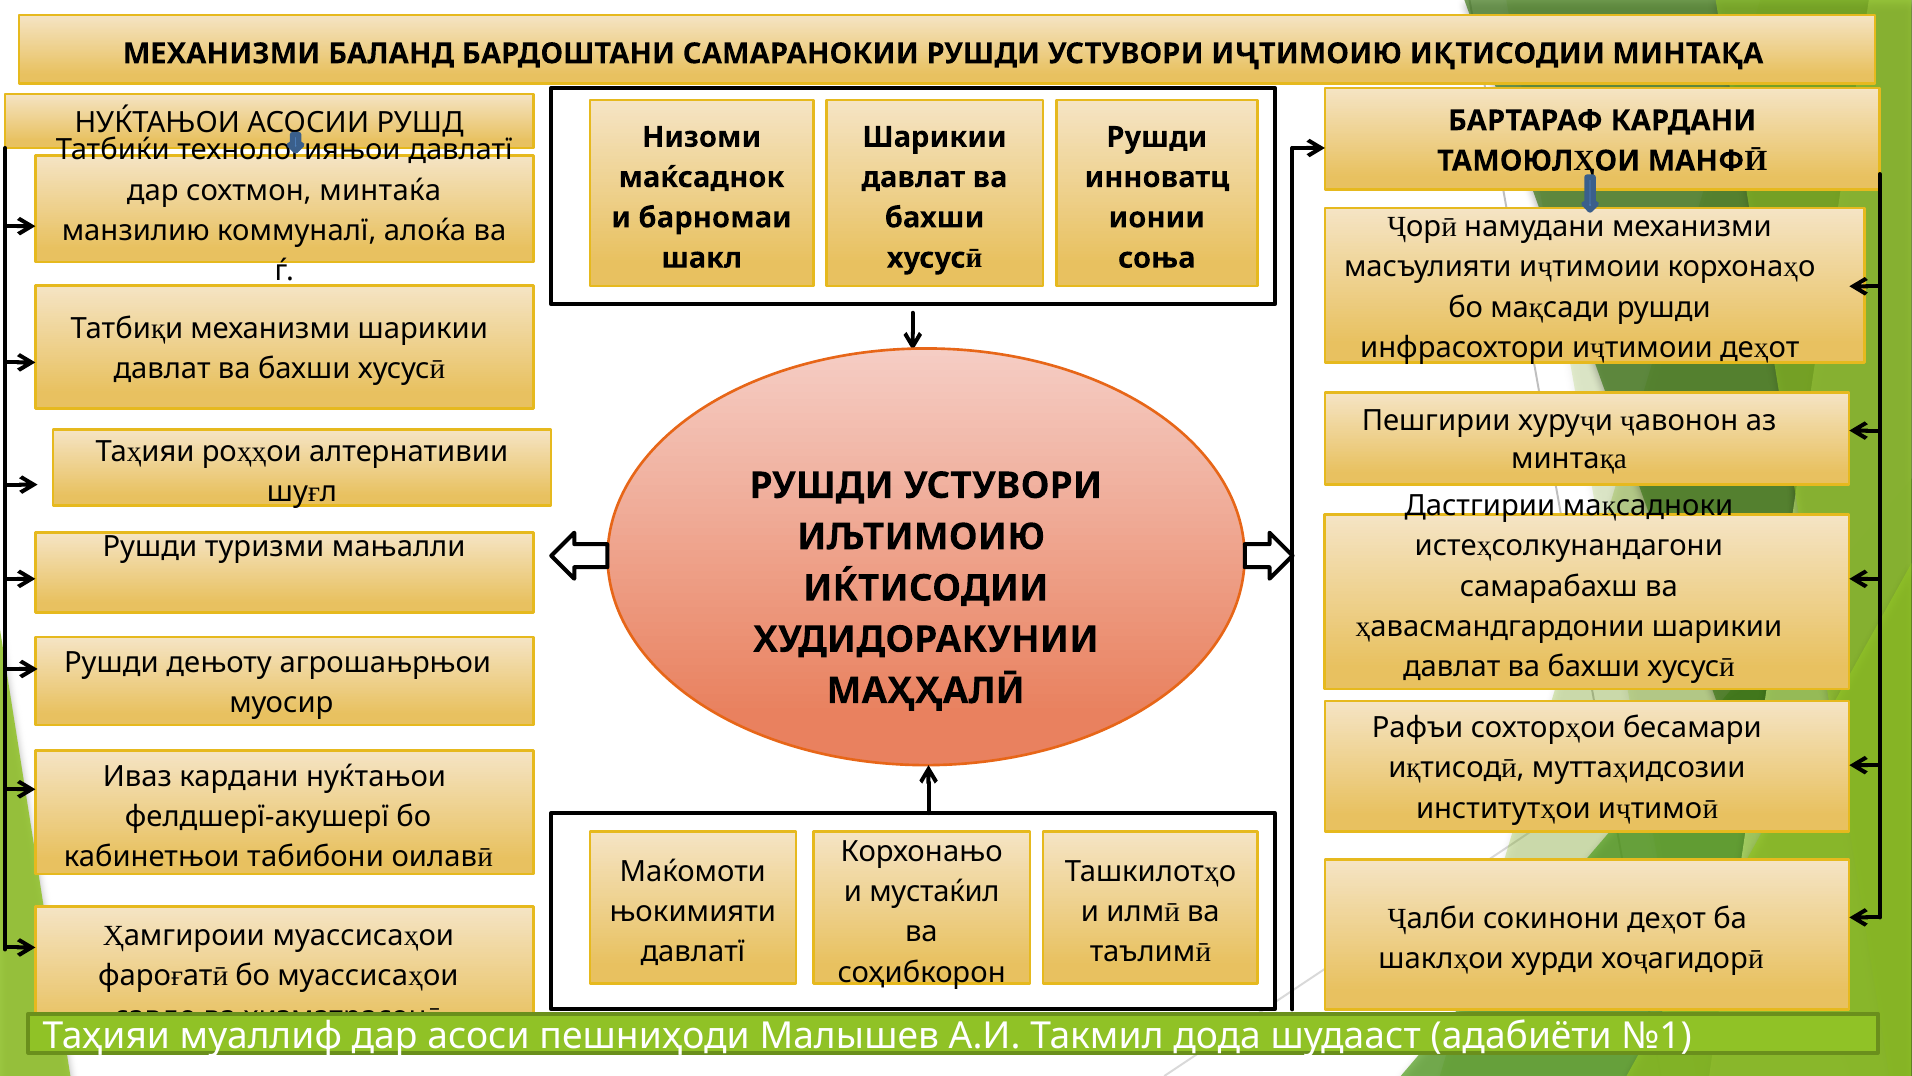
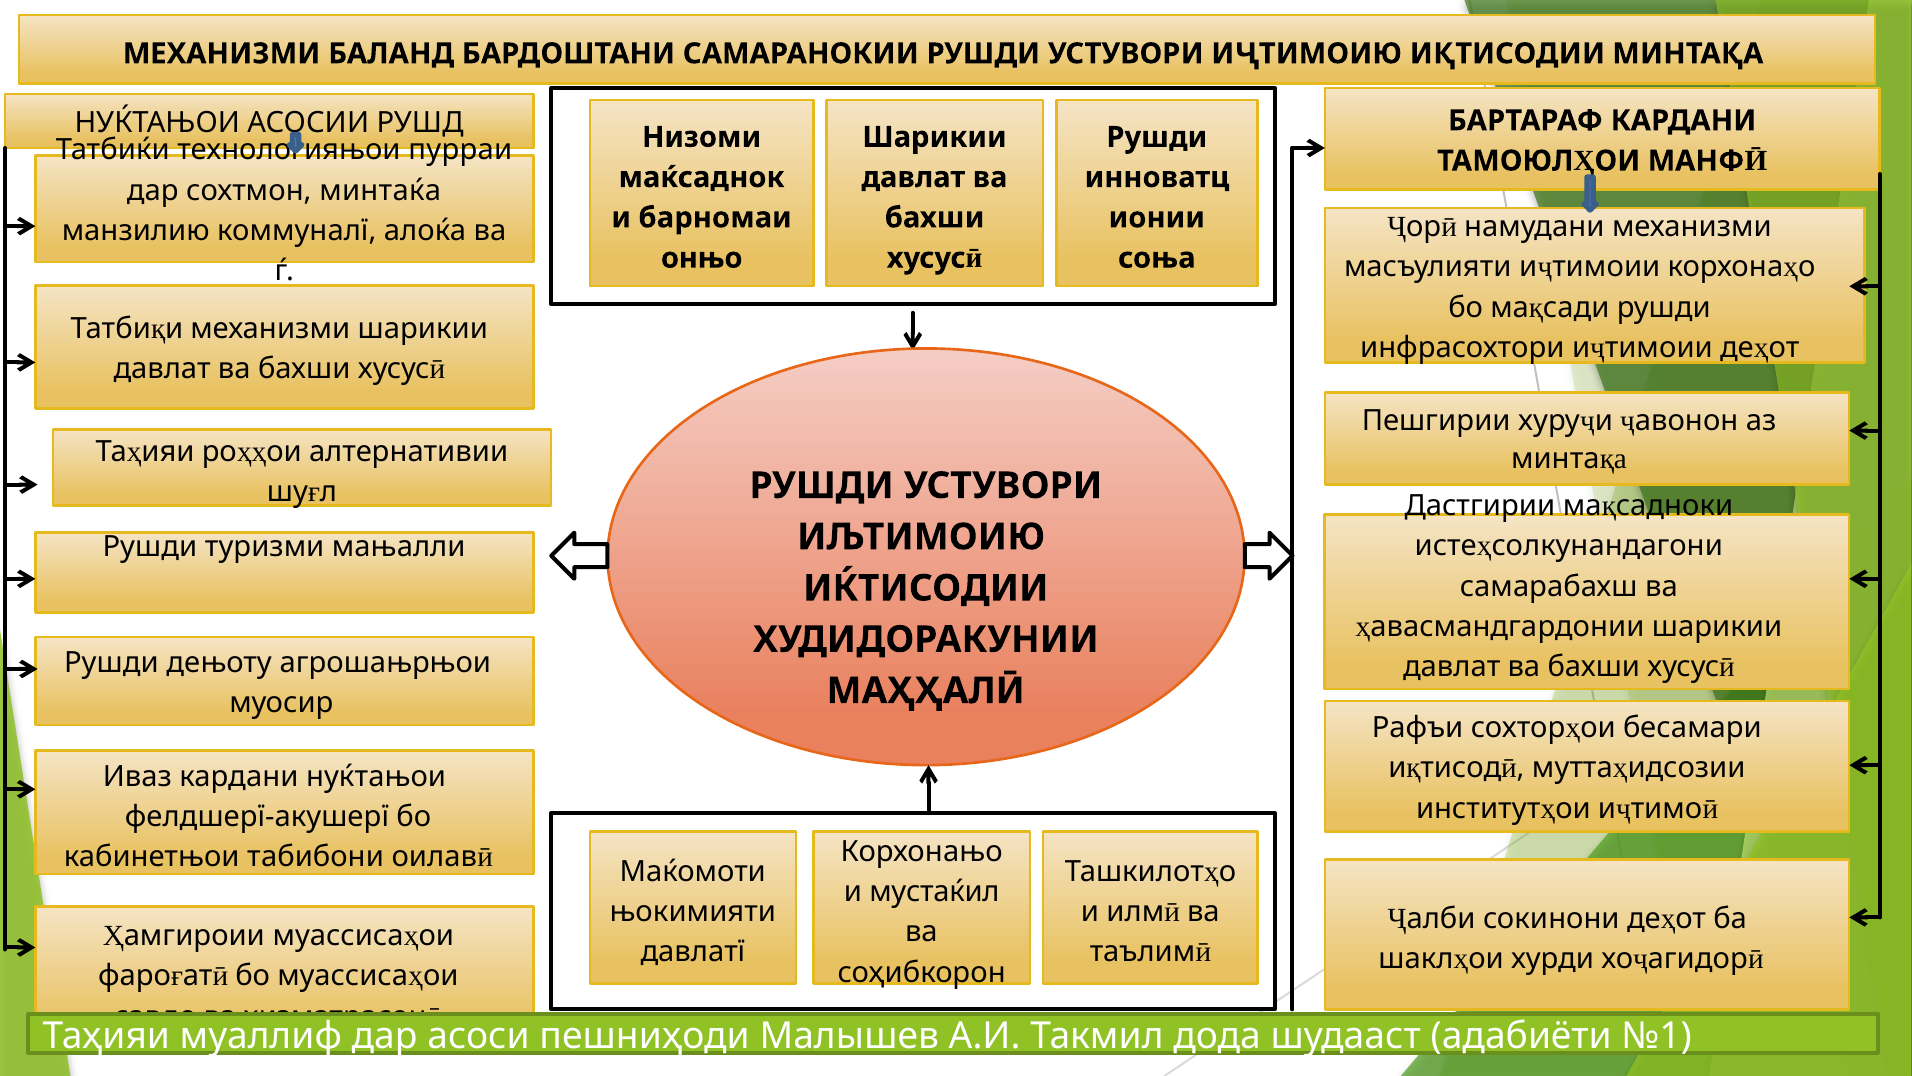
технологияњои давлатї: давлатї -> пурраи
шакл: шакл -> онњо
